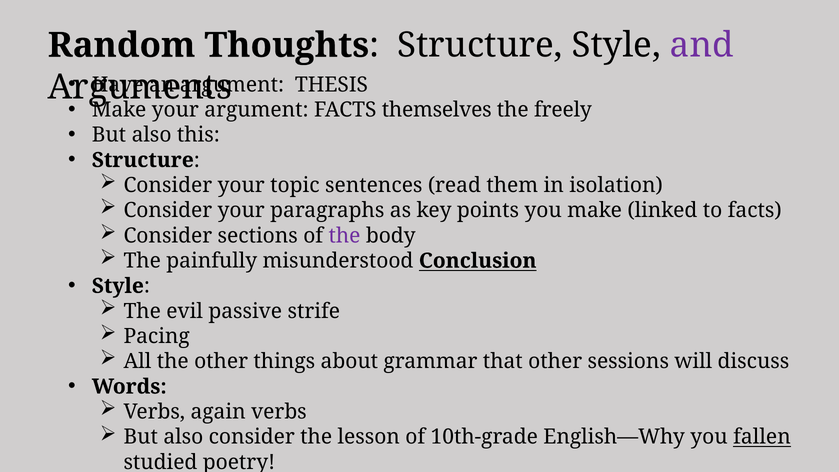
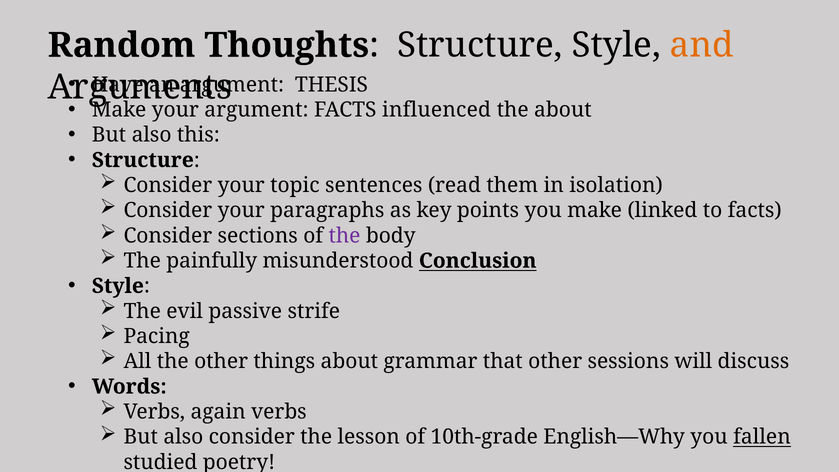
and colour: purple -> orange
themselves: themselves -> influenced
the freely: freely -> about
